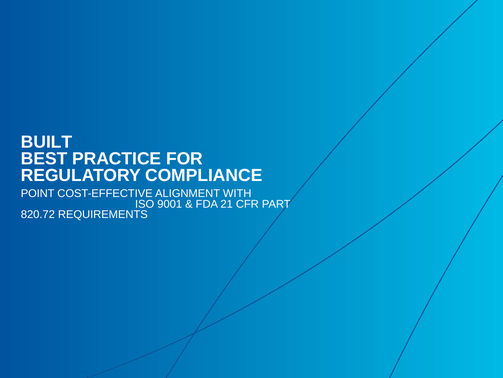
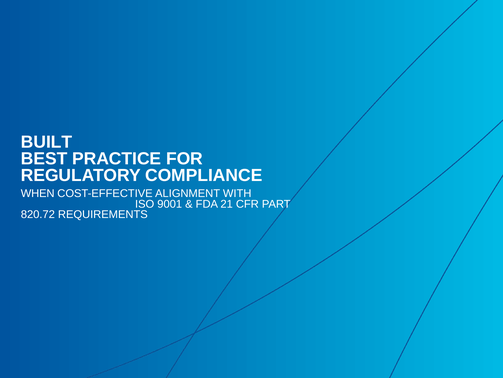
POINT: POINT -> WHEN
